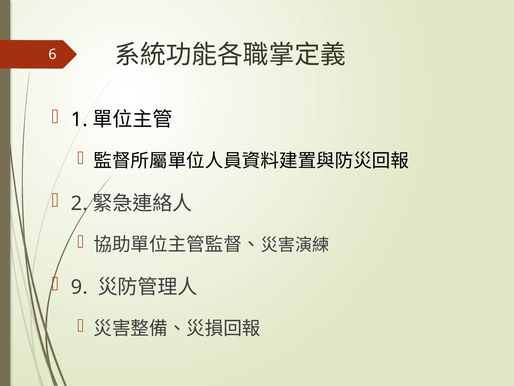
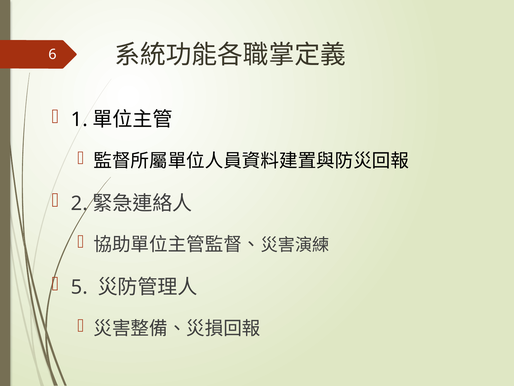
9: 9 -> 5
